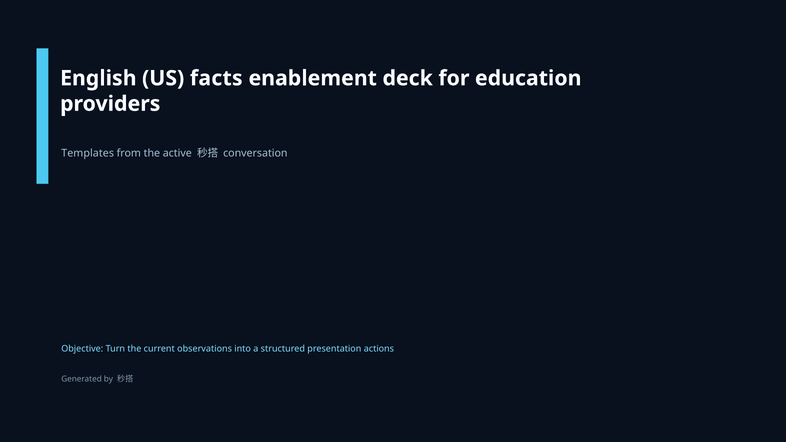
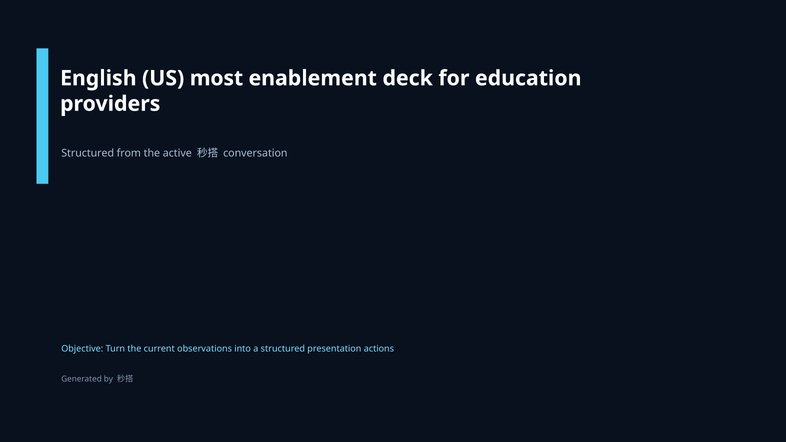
facts: facts -> most
Templates at (88, 153): Templates -> Structured
